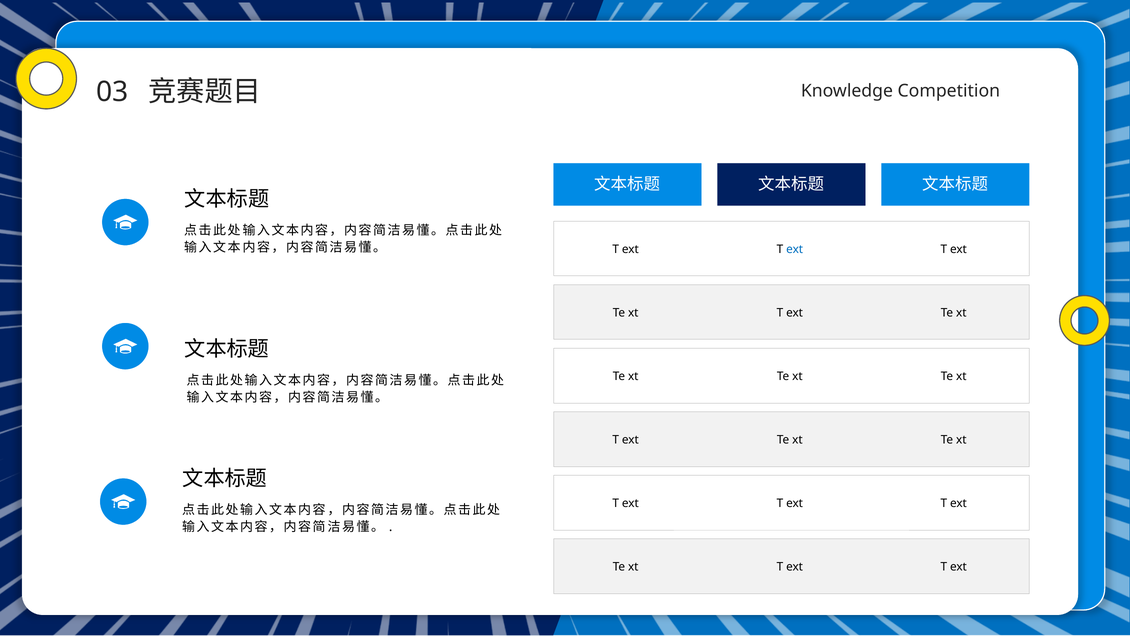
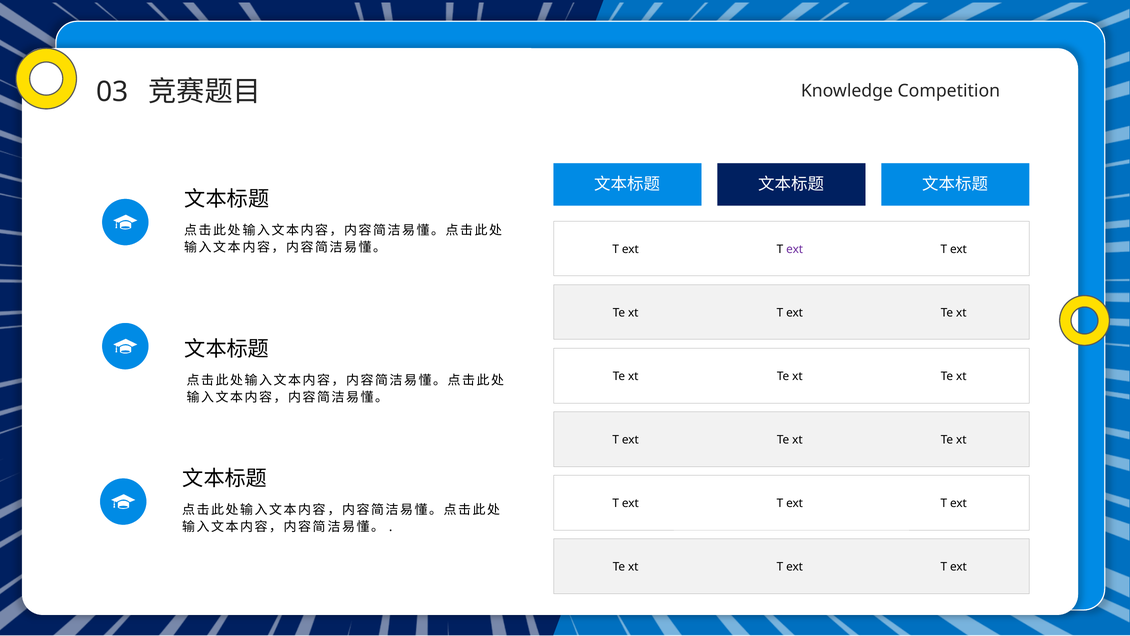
ext at (795, 249) colour: blue -> purple
